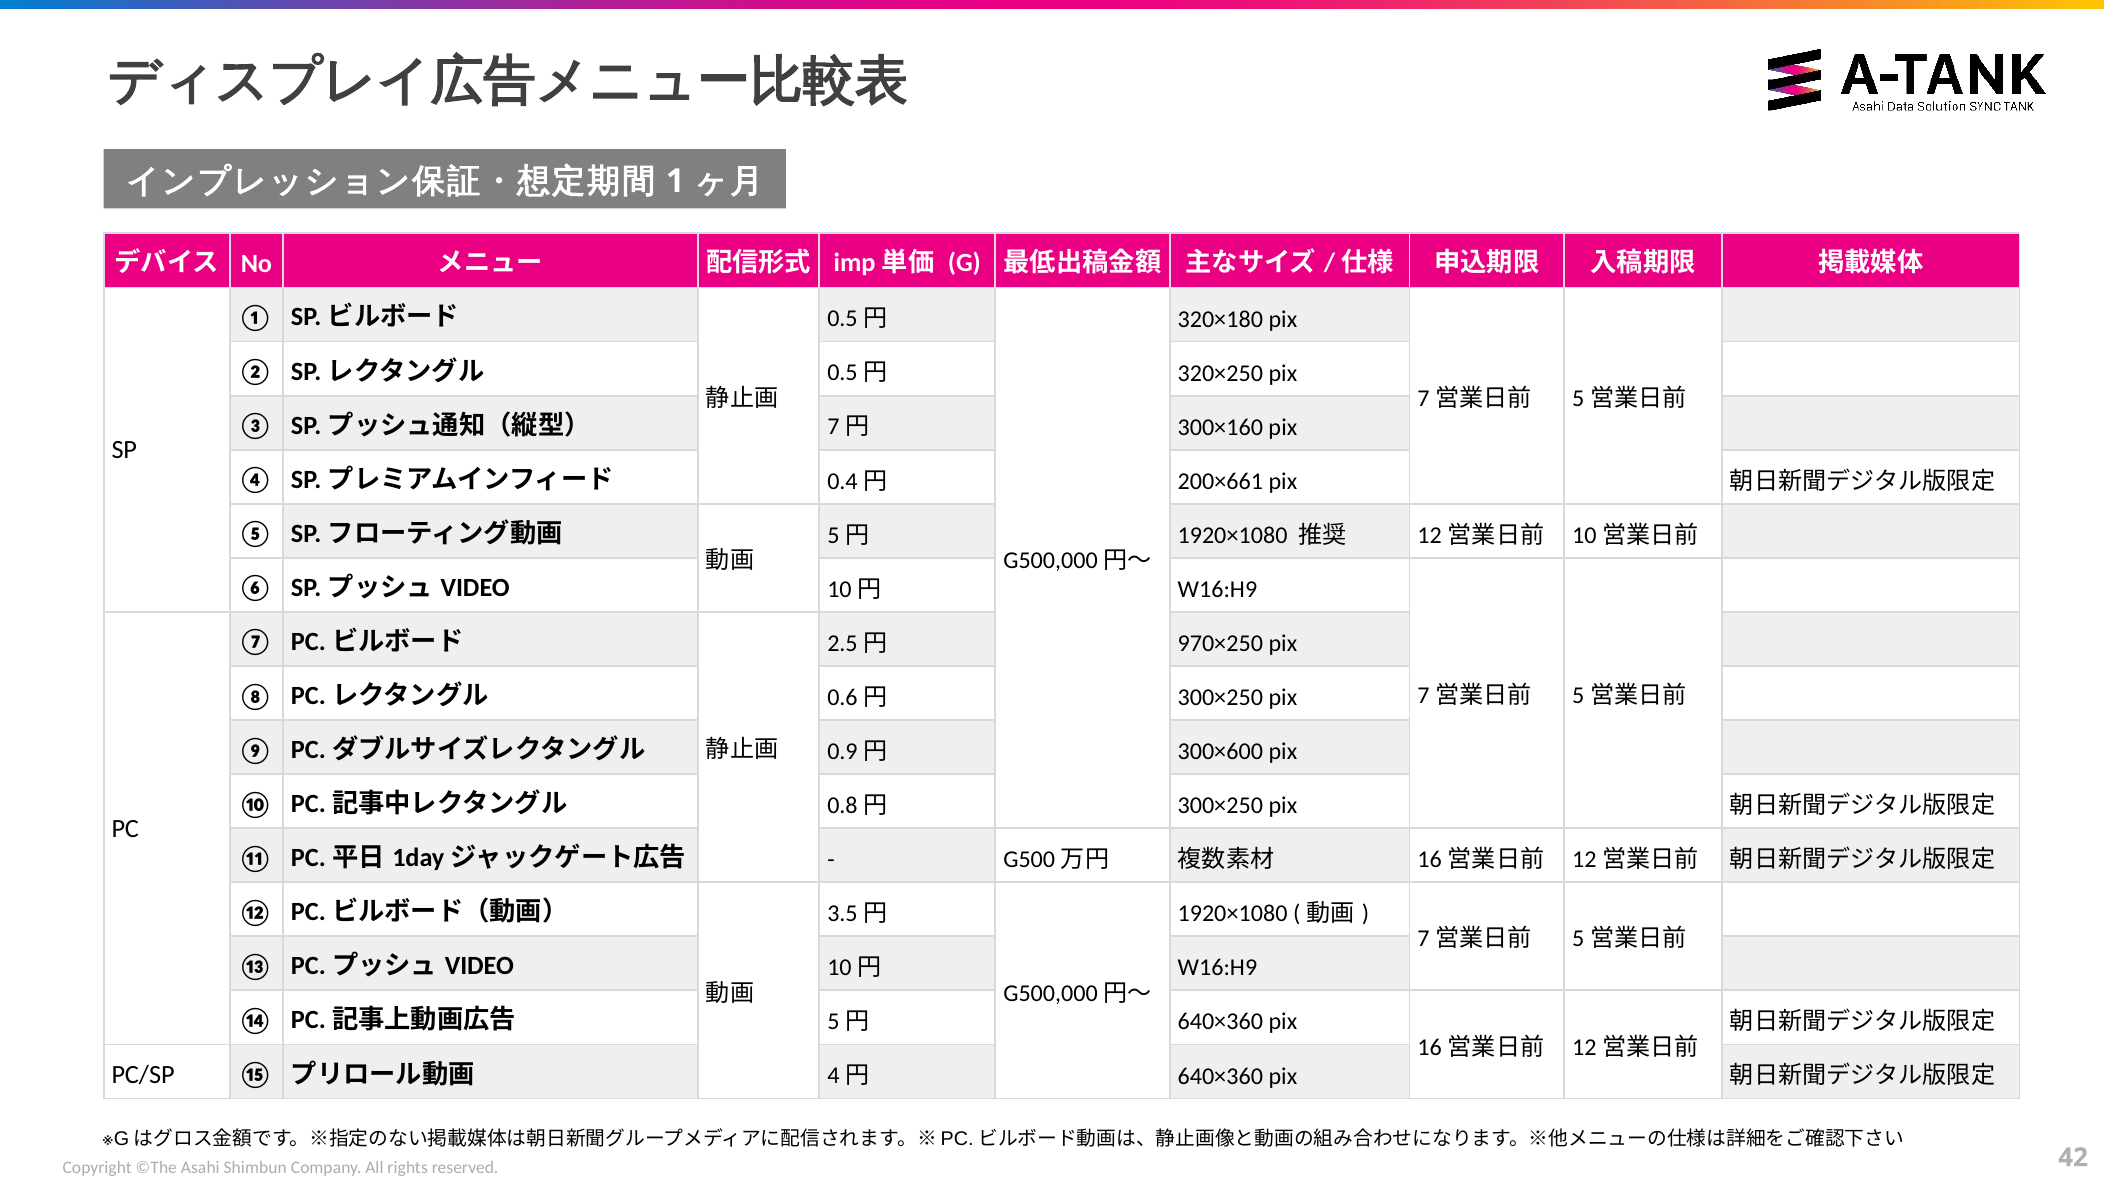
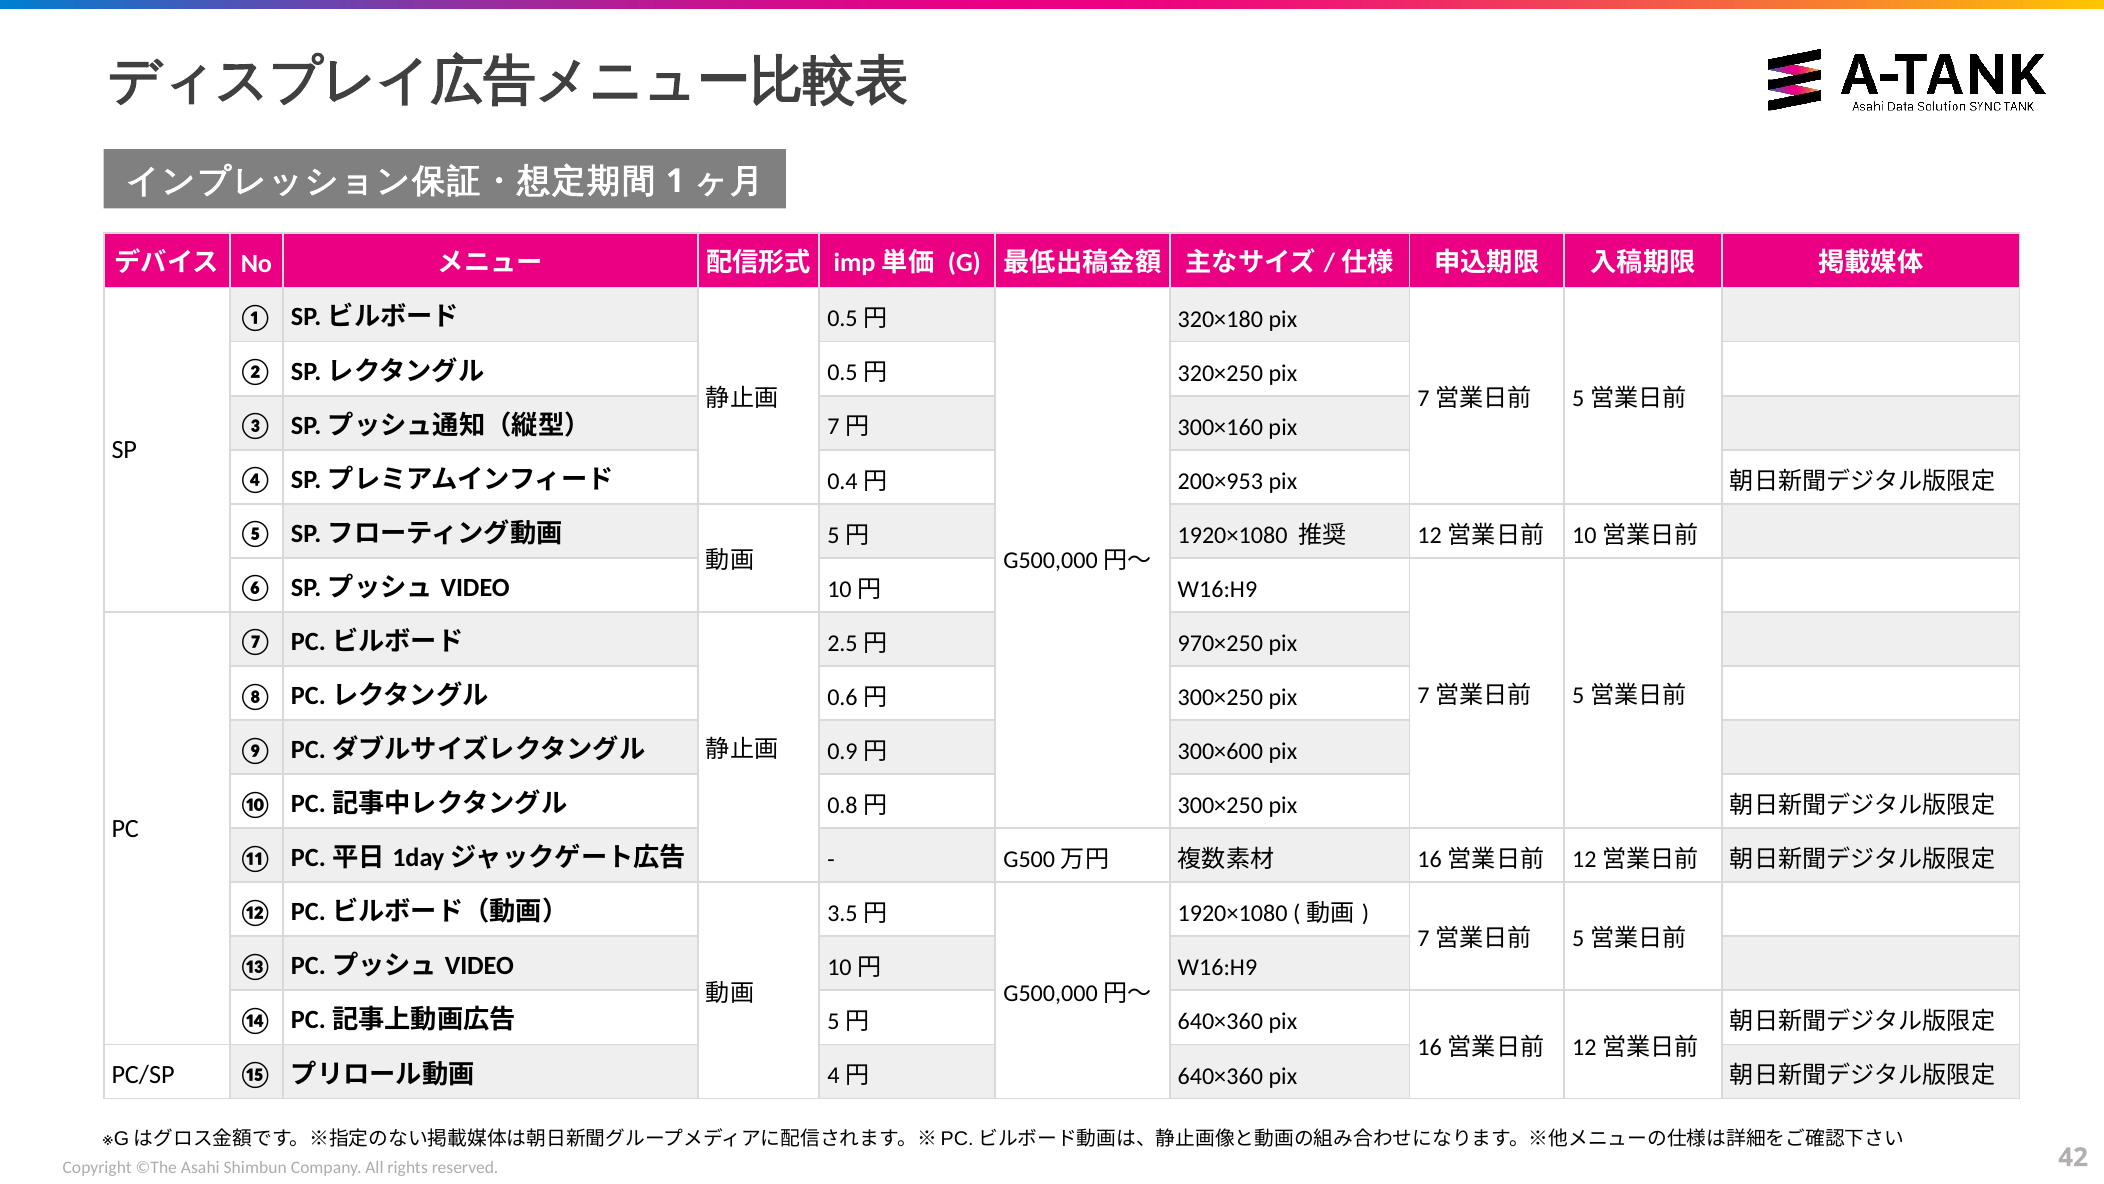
200×661: 200×661 -> 200×953
